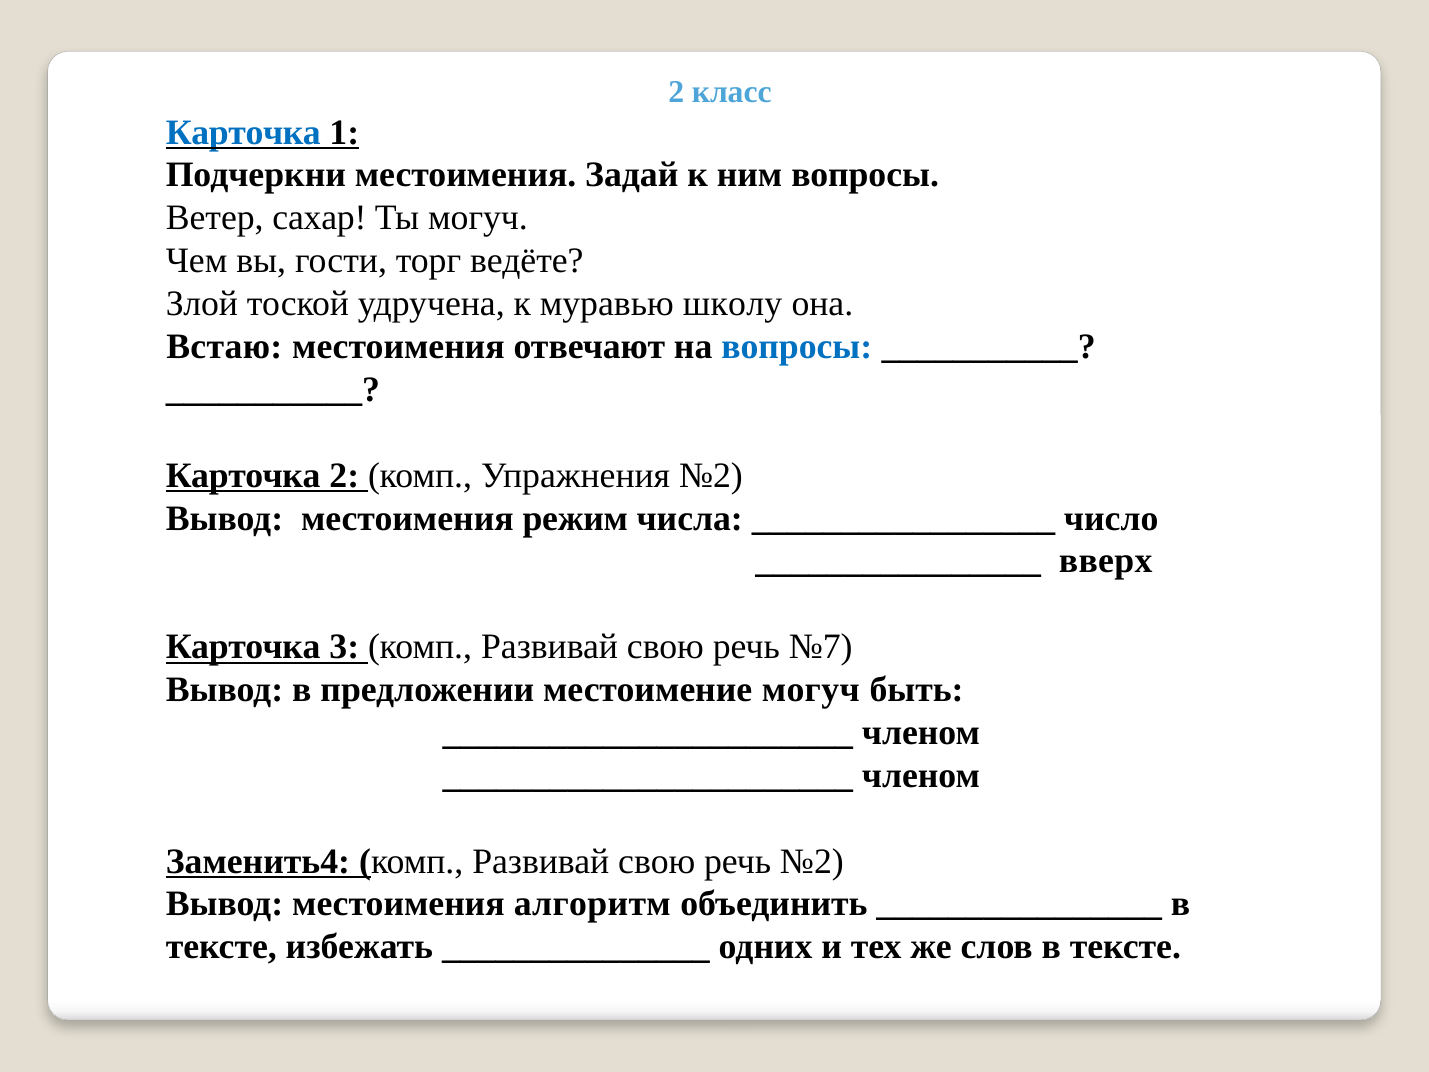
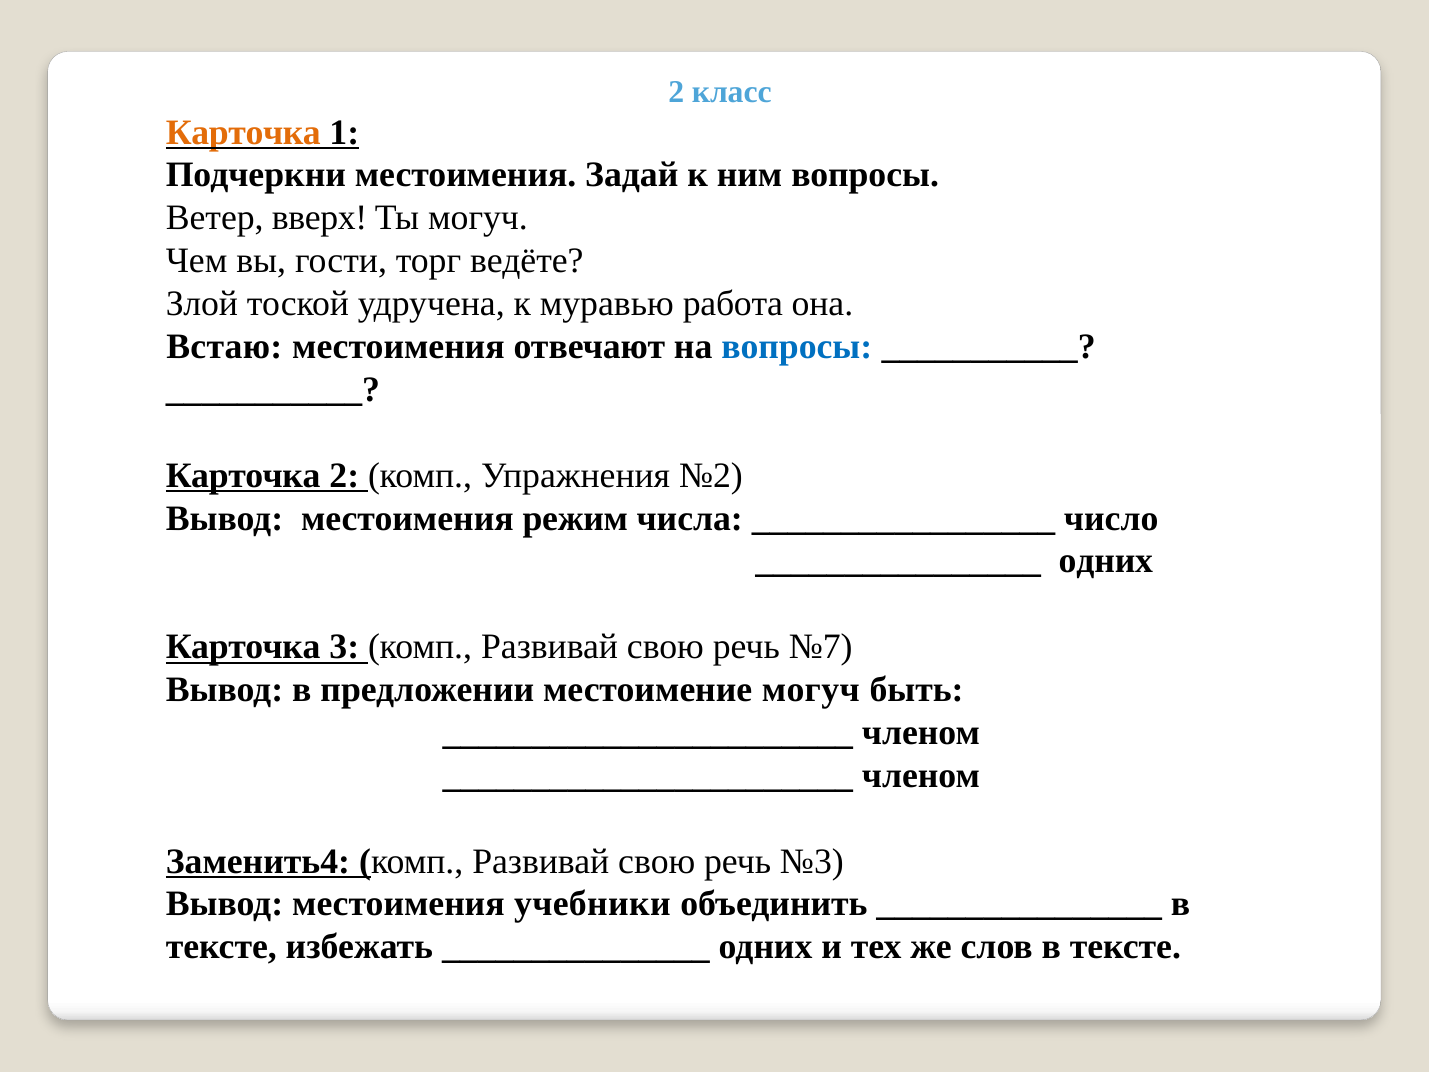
Карточка at (243, 132) colour: blue -> orange
сахар: сахар -> вверх
школу: школу -> работа
вверх at (1106, 561): вверх -> одних
речь №2: №2 -> №3
алгоритм: алгоритм -> учебники
